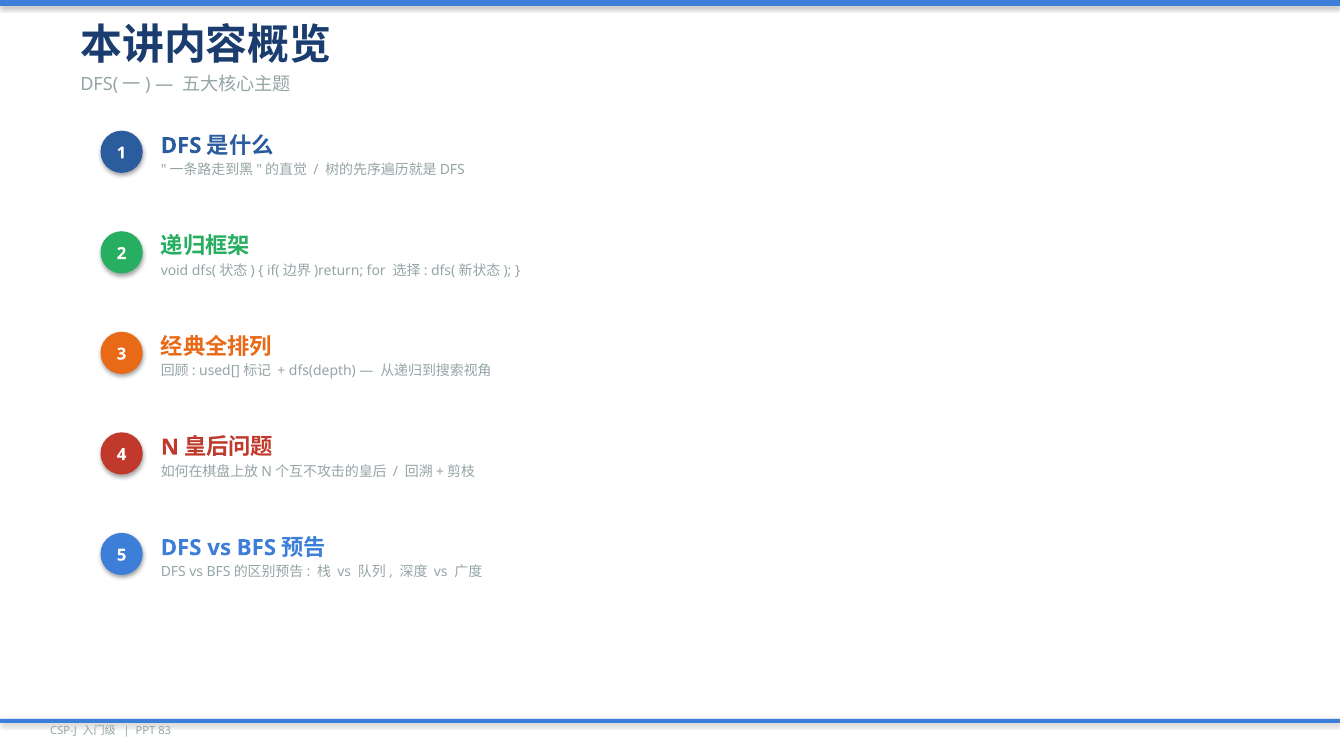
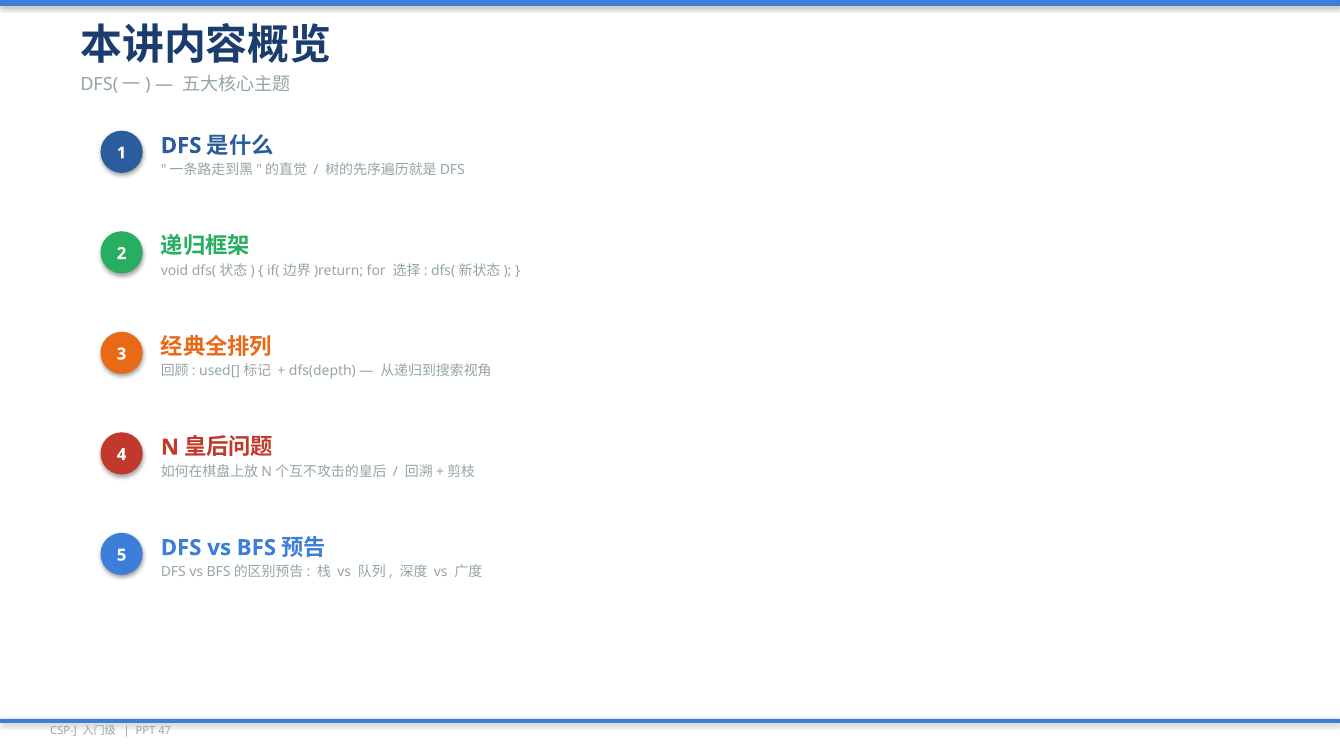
83: 83 -> 47
